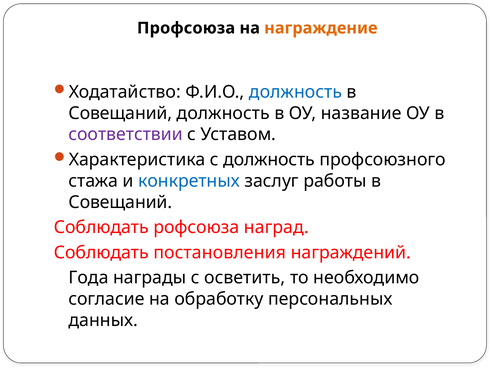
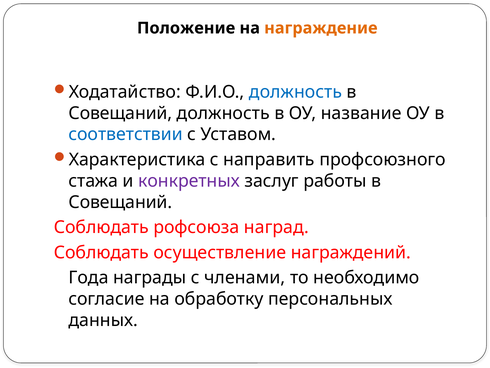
Профсоюза: Профсоюза -> Положение
соответствии colour: purple -> blue
с должность: должность -> направить
конкретных colour: blue -> purple
постановления: постановления -> осуществление
осветить: осветить -> членами
